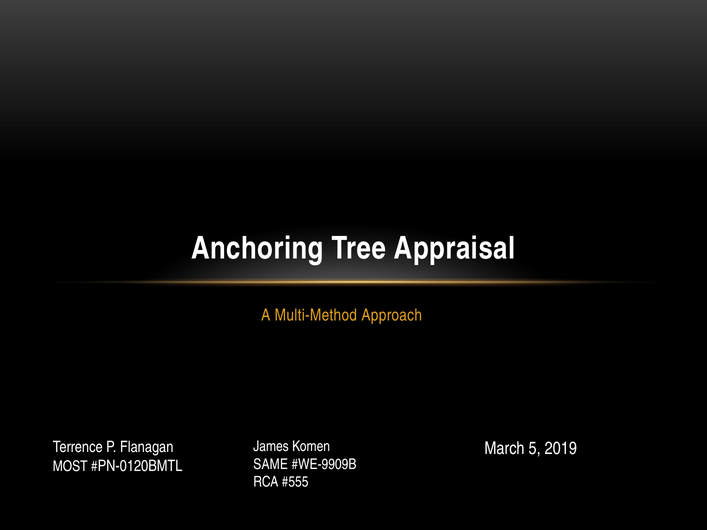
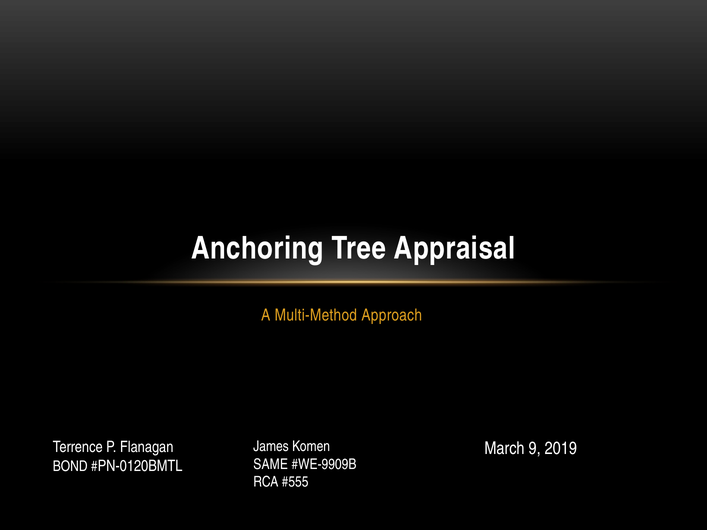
5: 5 -> 9
MOST: MOST -> BOND
